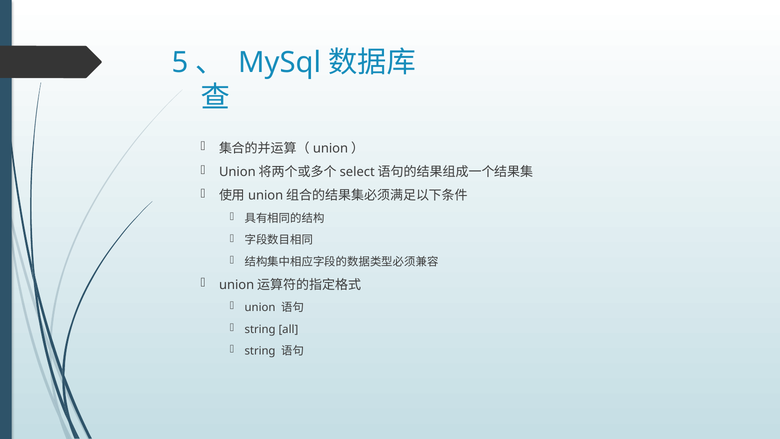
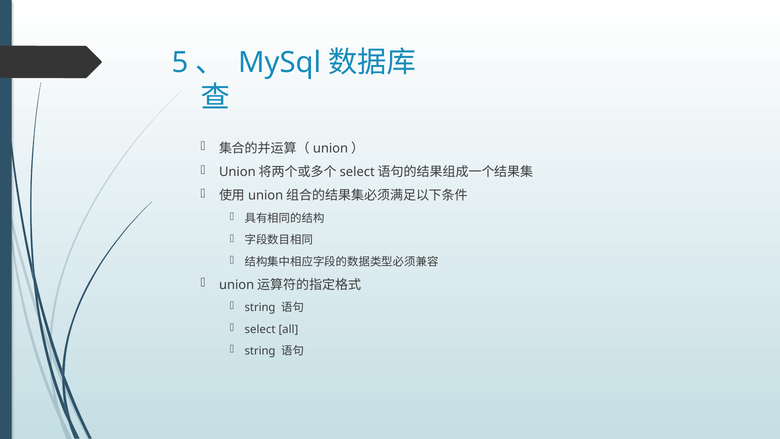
union at (260, 307): union -> string
string at (260, 329): string -> select
